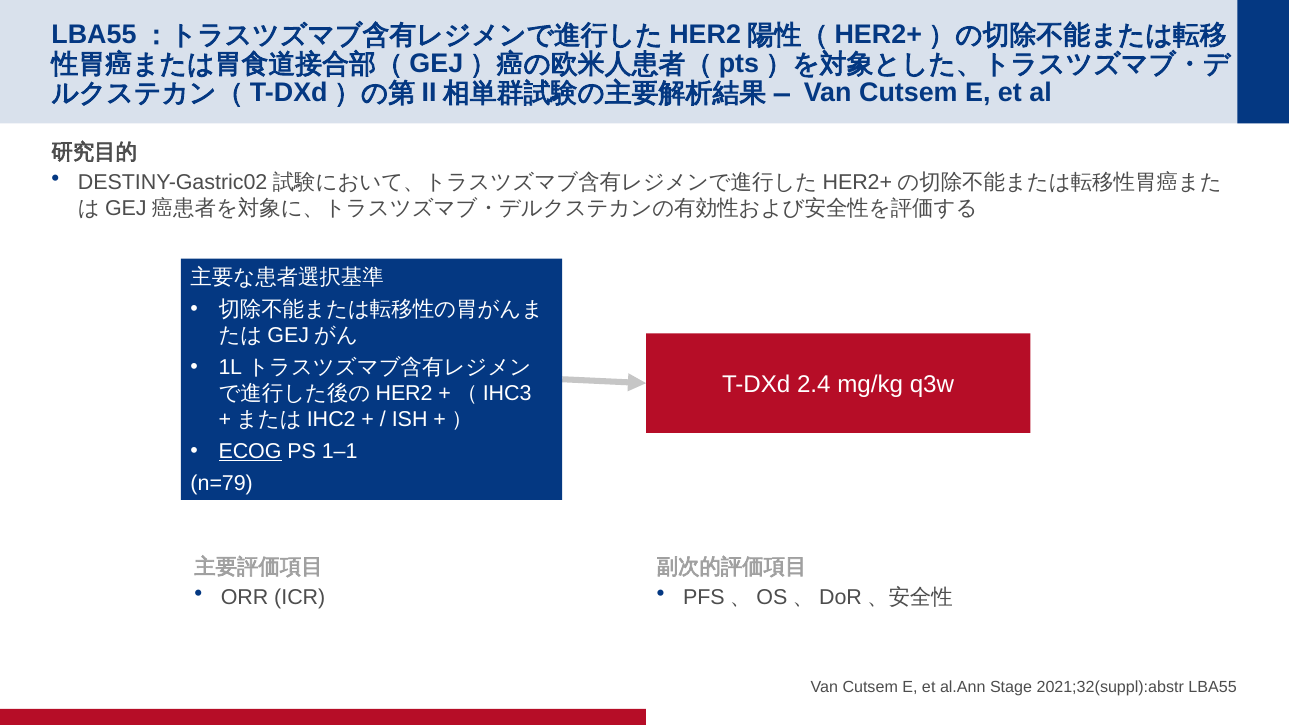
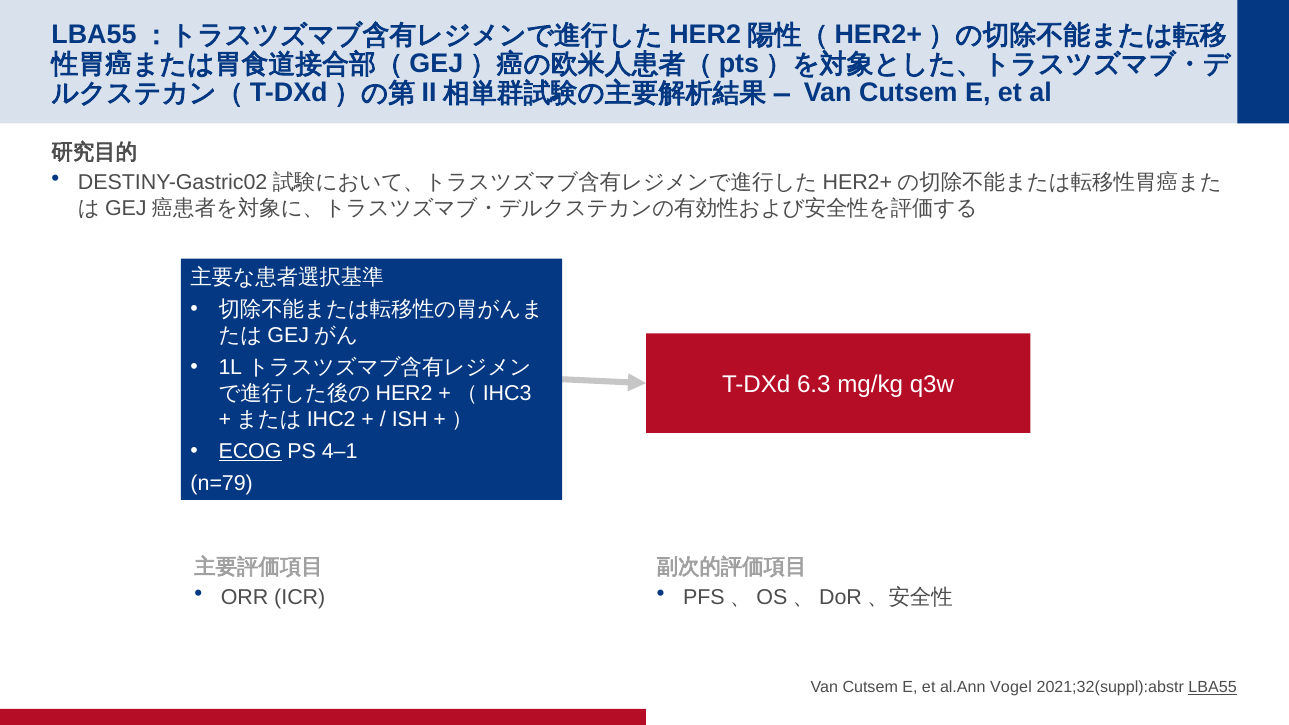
2.4: 2.4 -> 6.3
1–1: 1–1 -> 4–1
Stage: Stage -> Vogel
LBA55 underline: none -> present
